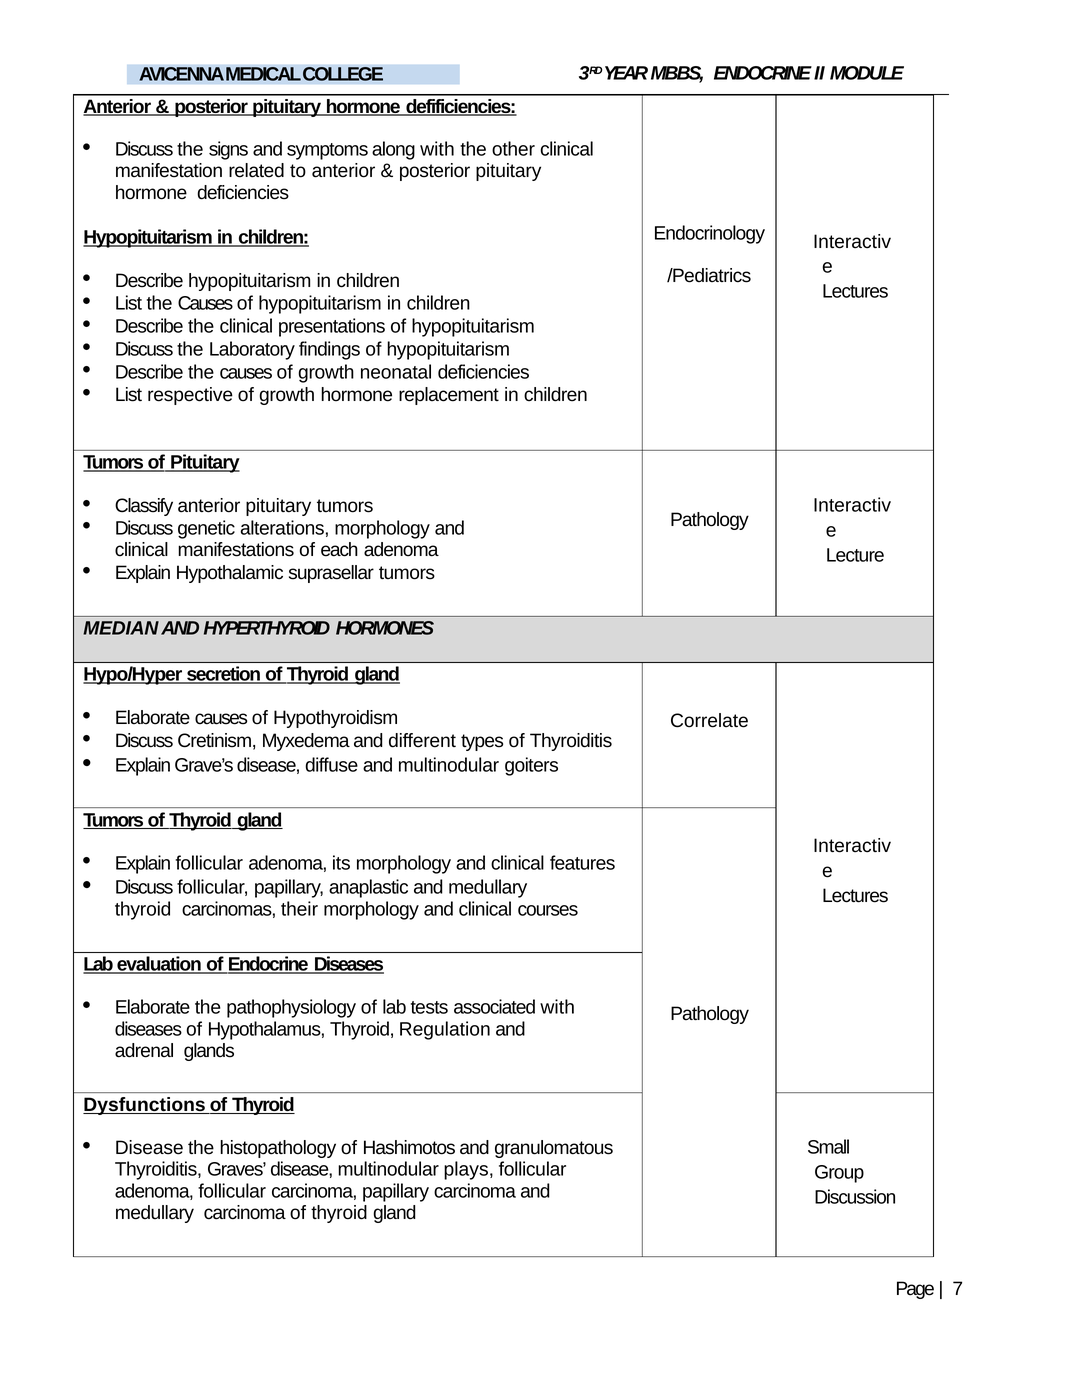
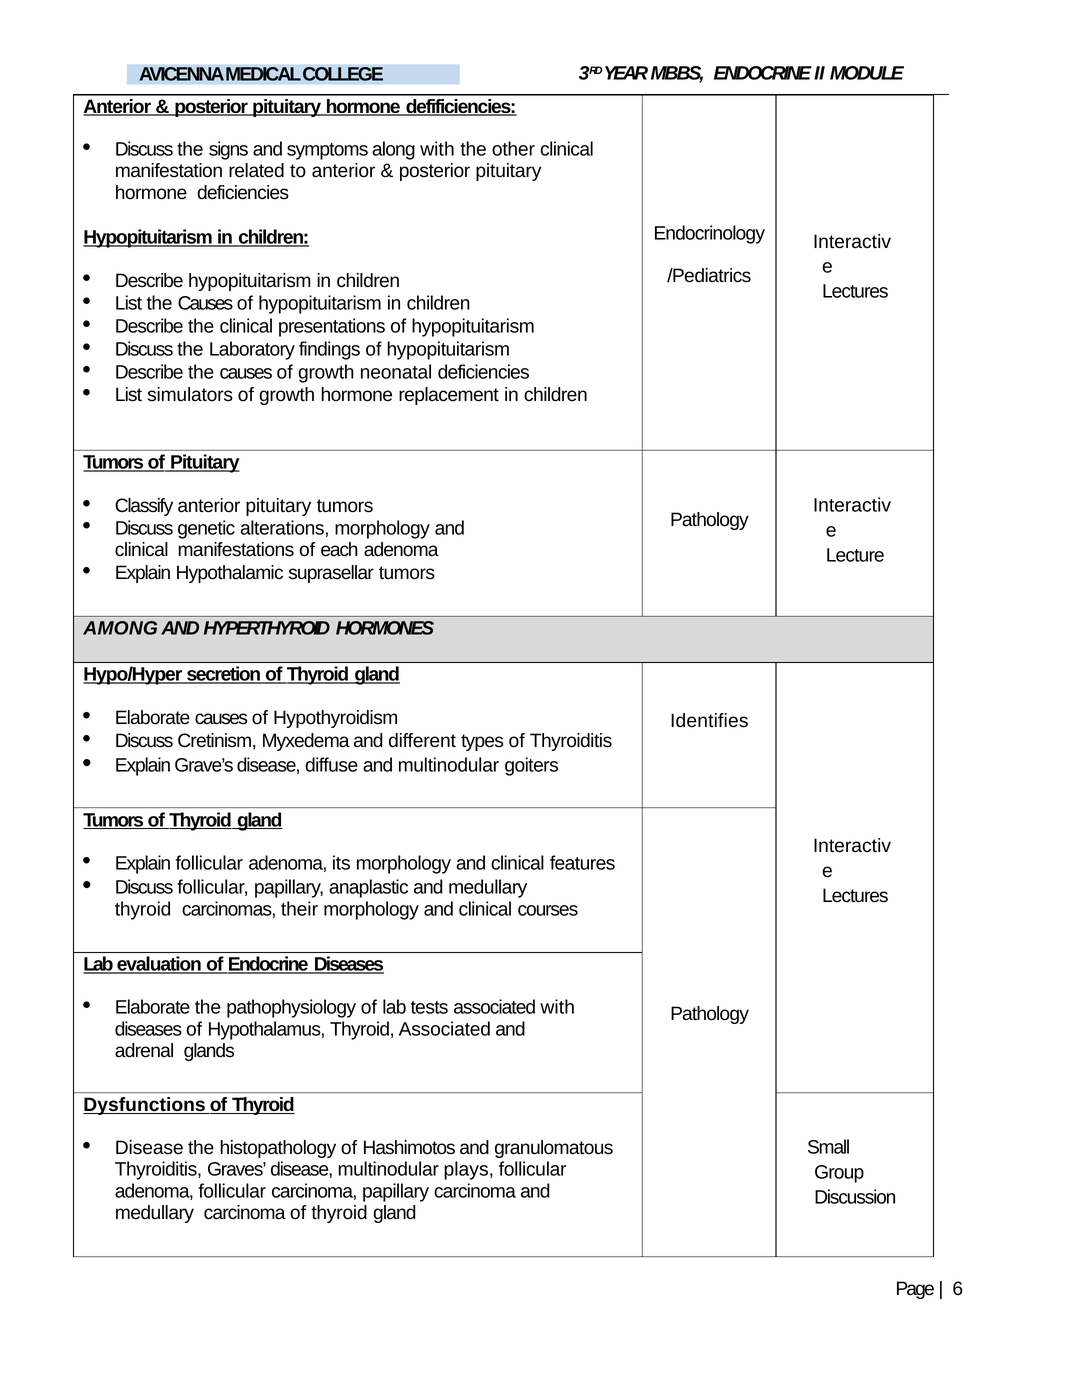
respective: respective -> simulators
MEDIAN: MEDIAN -> AMONG
Correlate: Correlate -> Identifies
Thyroid Regulation: Regulation -> Associated
7: 7 -> 6
